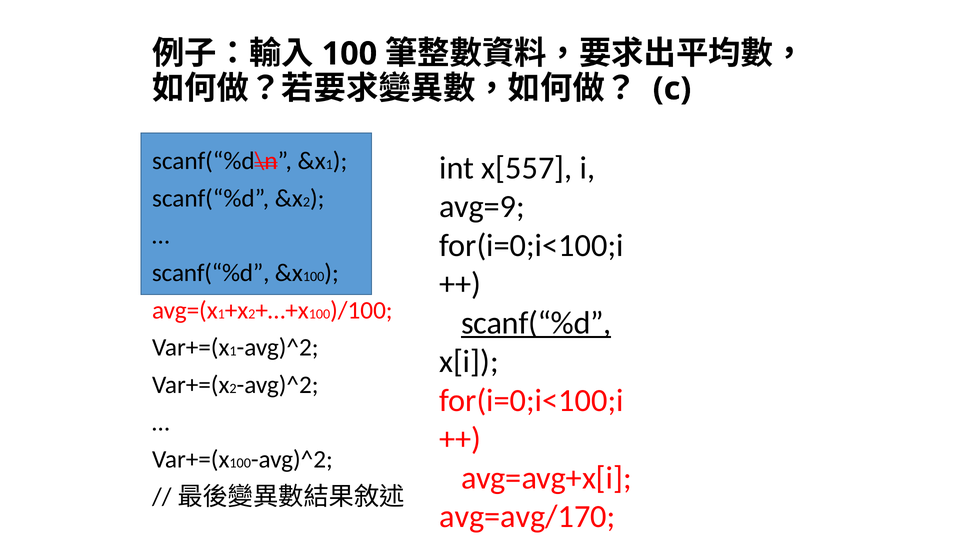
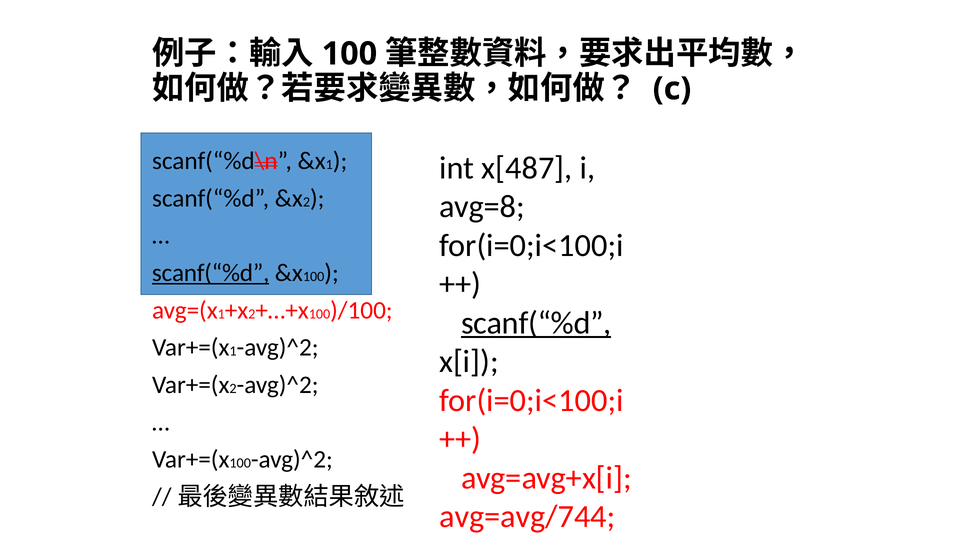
x[557: x[557 -> x[487
avg=9: avg=9 -> avg=8
scanf(“%d at (211, 273) underline: none -> present
avg=avg/170: avg=avg/170 -> avg=avg/744
